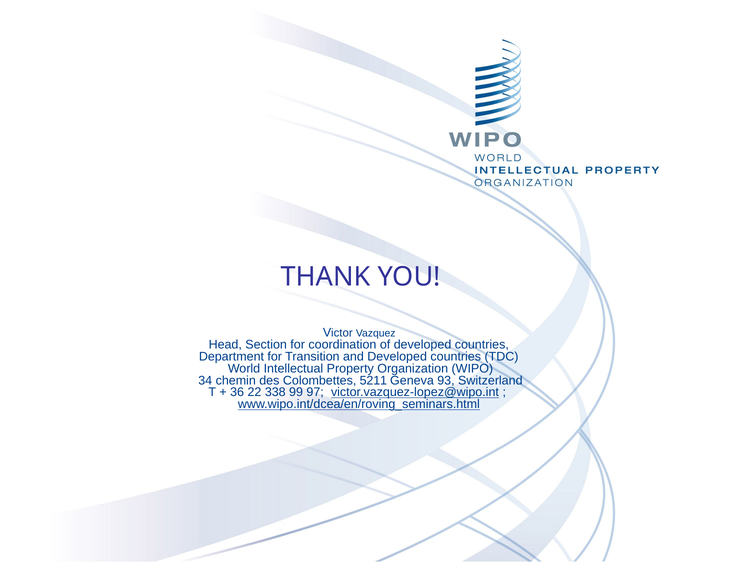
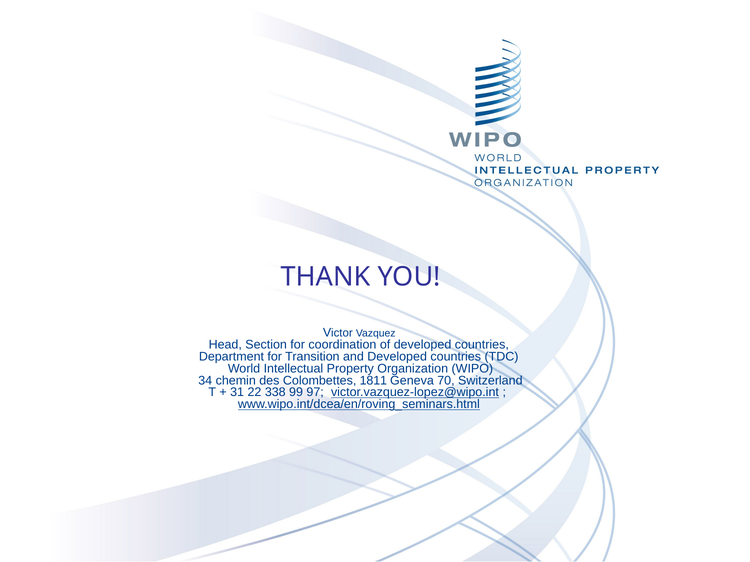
5211: 5211 -> 1811
93: 93 -> 70
36: 36 -> 31
